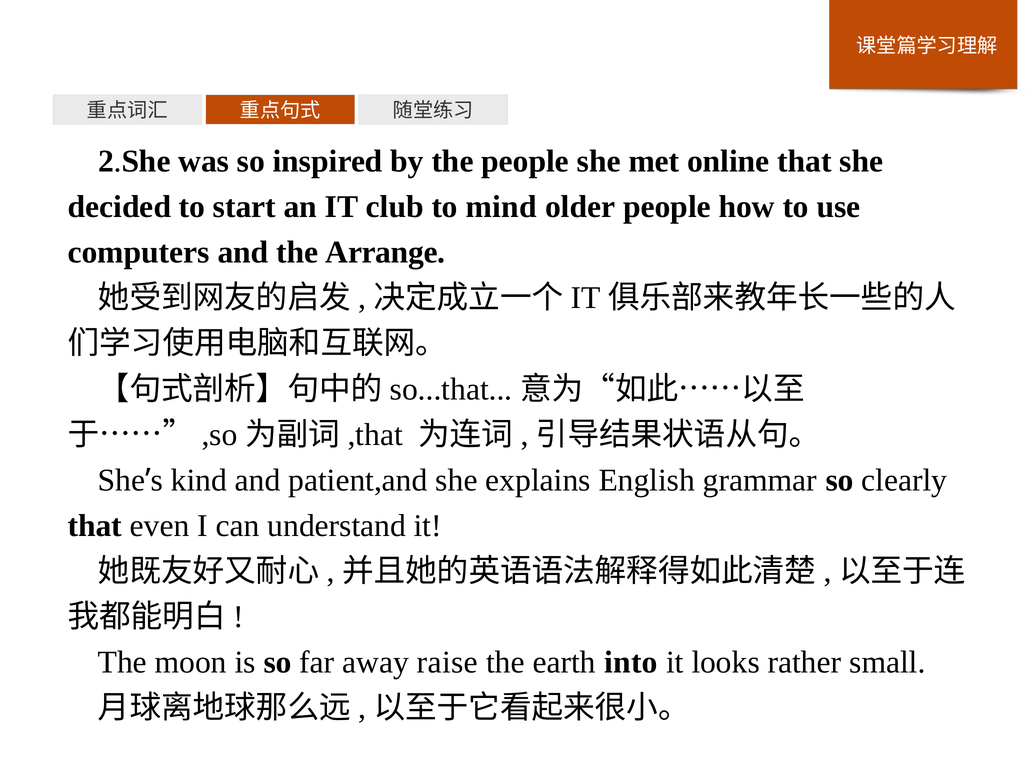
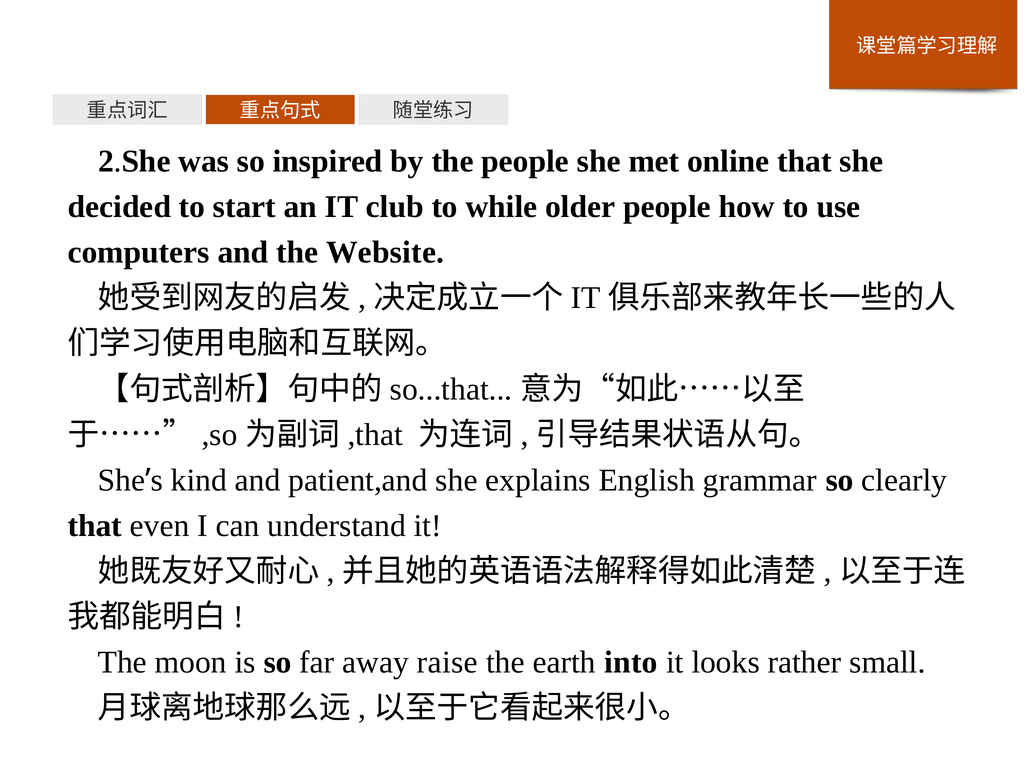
mind: mind -> while
Arrange: Arrange -> Website
